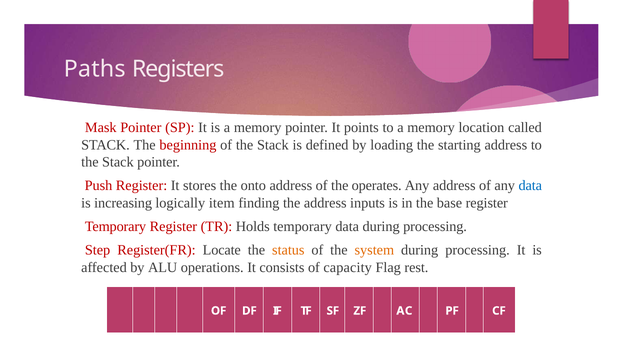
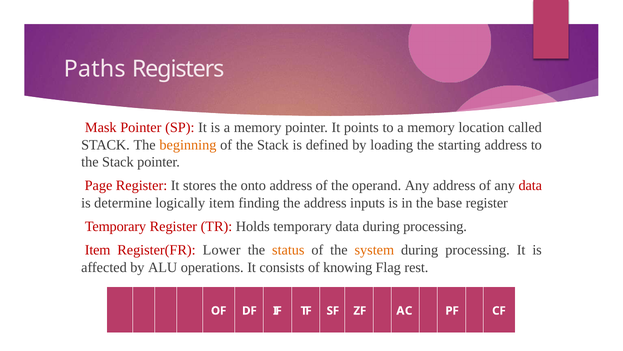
beginning colour: red -> orange
Push: Push -> Page
operates: operates -> operand
data at (530, 185) colour: blue -> red
increasing: increasing -> determine
Step at (98, 250): Step -> Item
Locate: Locate -> Lower
capacity: capacity -> knowing
